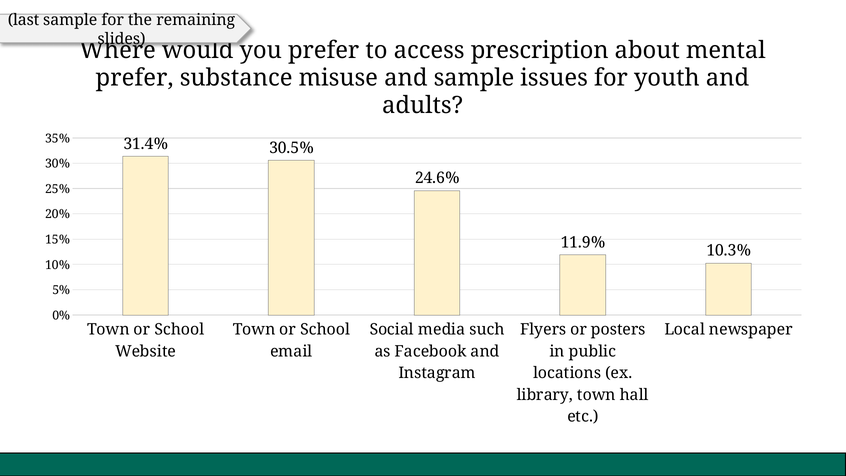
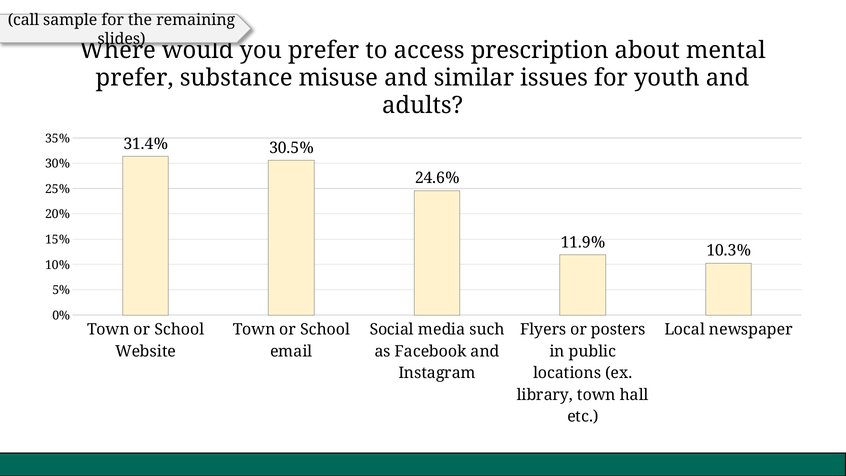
last: last -> call
and sample: sample -> similar
